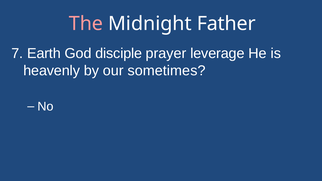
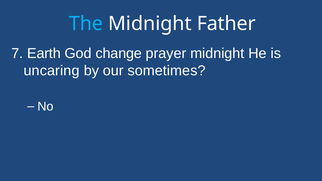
The colour: pink -> light blue
disciple: disciple -> change
prayer leverage: leverage -> midnight
heavenly: heavenly -> uncaring
